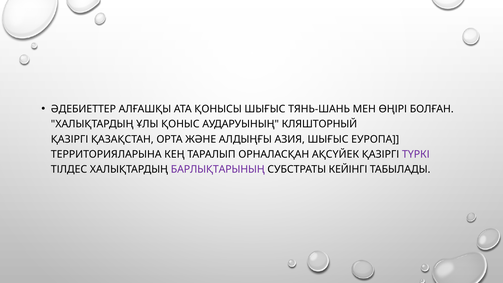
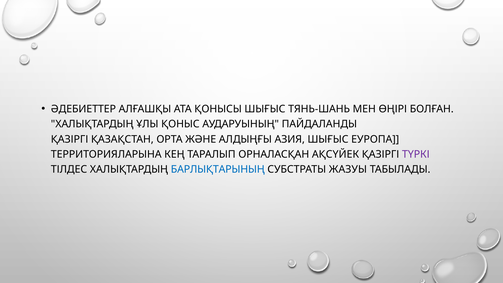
КЛЯШТОРНЫЙ: КЛЯШТОРНЫЙ -> ПАЙДАЛАНДЫ
БАРЛЫҚТАРЫНЫҢ colour: purple -> blue
КЕЙІНГІ: КЕЙІНГІ -> ЖАЗУЫ
